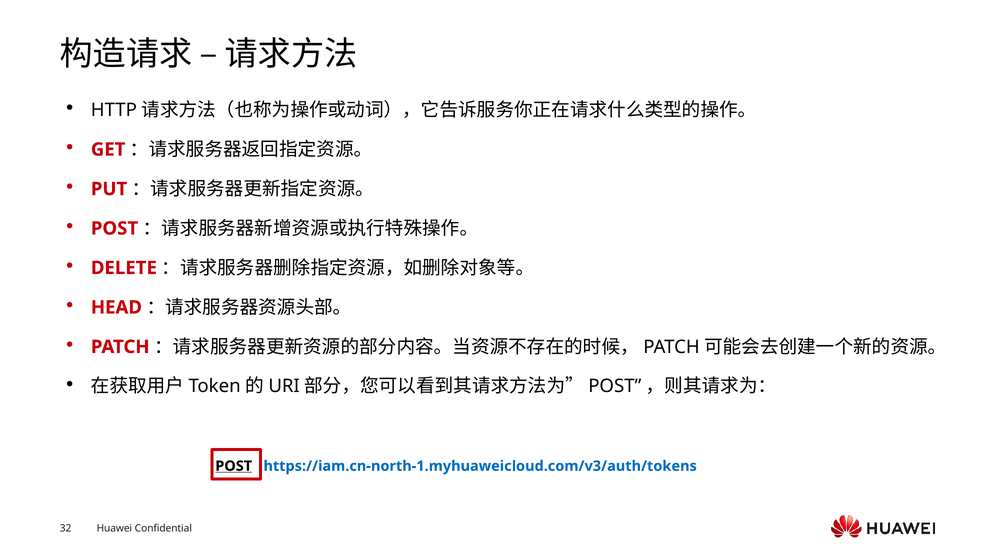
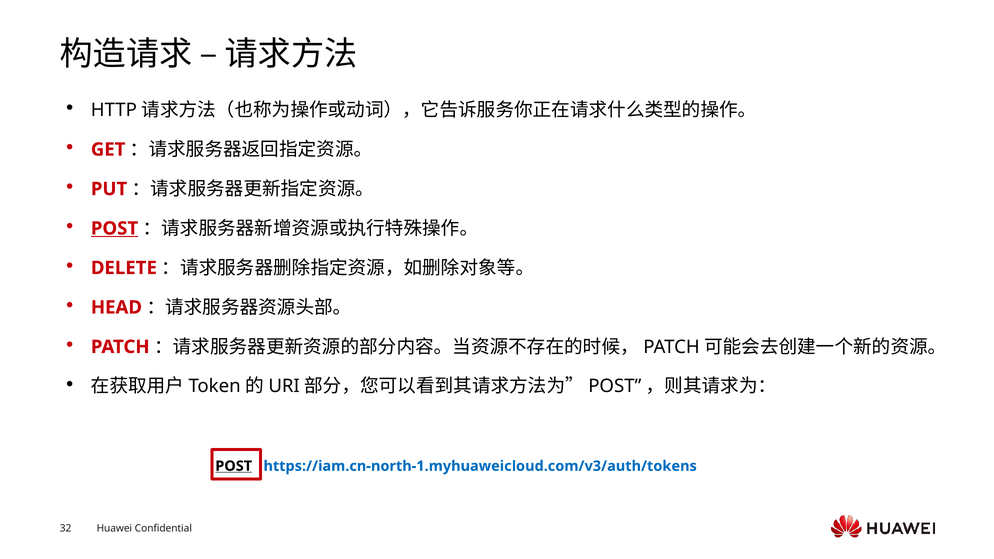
POST at (115, 229) underline: none -> present
